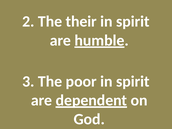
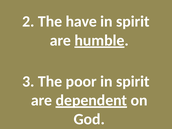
their: their -> have
